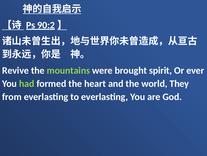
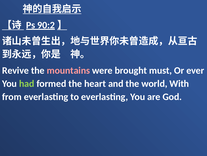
mountains colour: light green -> pink
spirit: spirit -> must
They: They -> With
